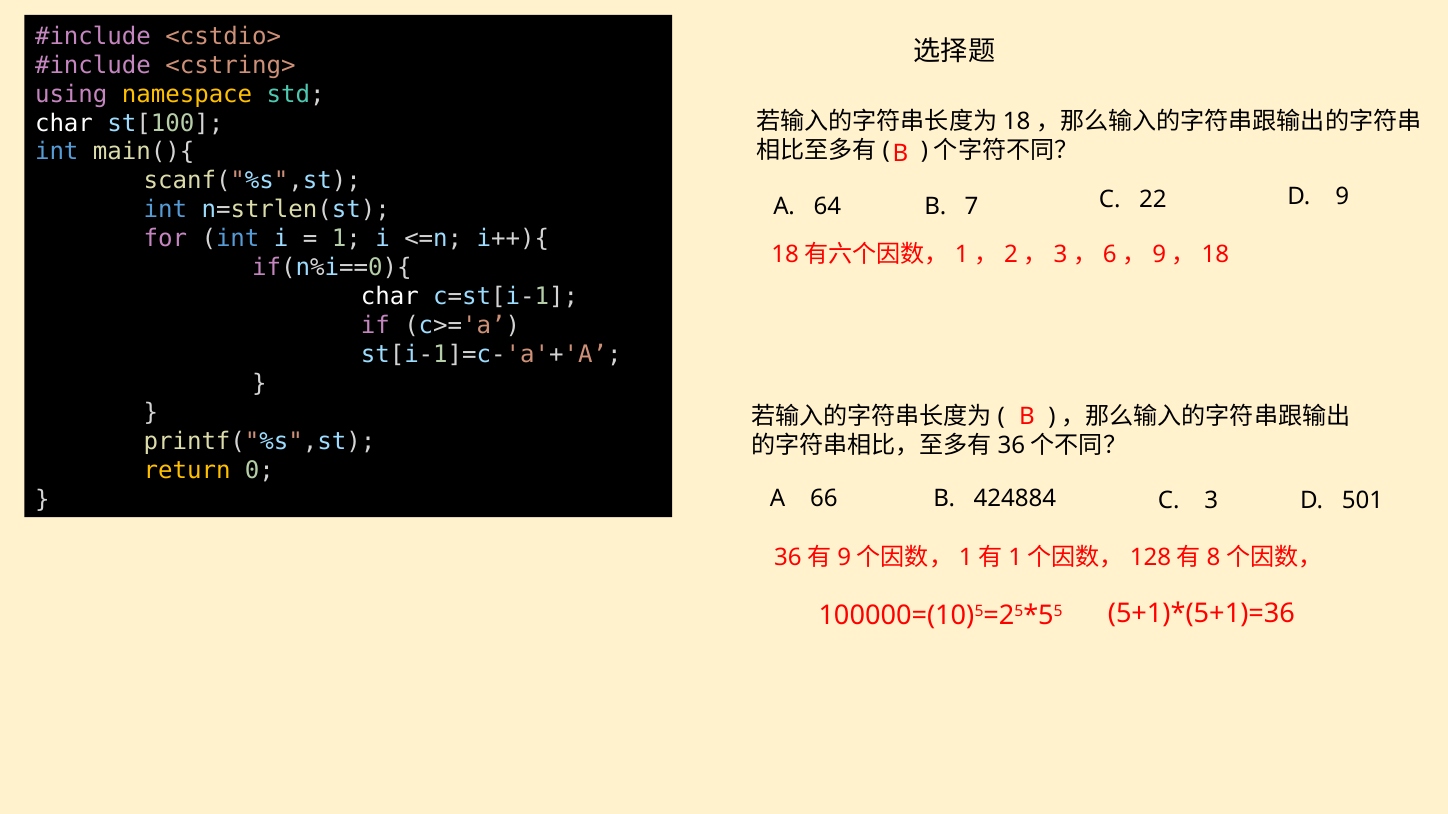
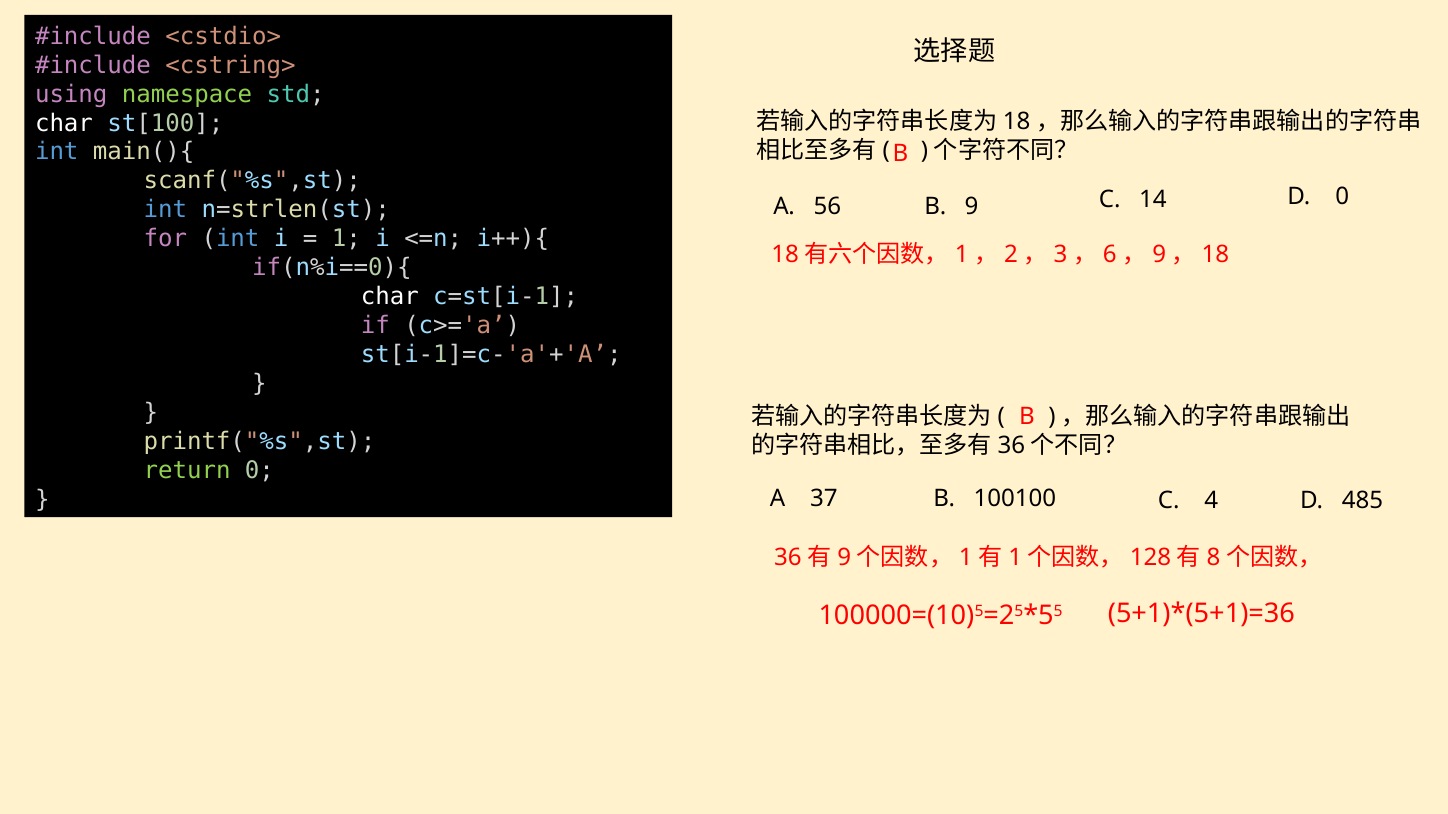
namespace colour: yellow -> light green
64: 64 -> 56
7: 7 -> 9
22: 22 -> 14
D 9: 9 -> 0
return colour: yellow -> light green
66: 66 -> 37
424884: 424884 -> 100100
3: 3 -> 4
501: 501 -> 485
